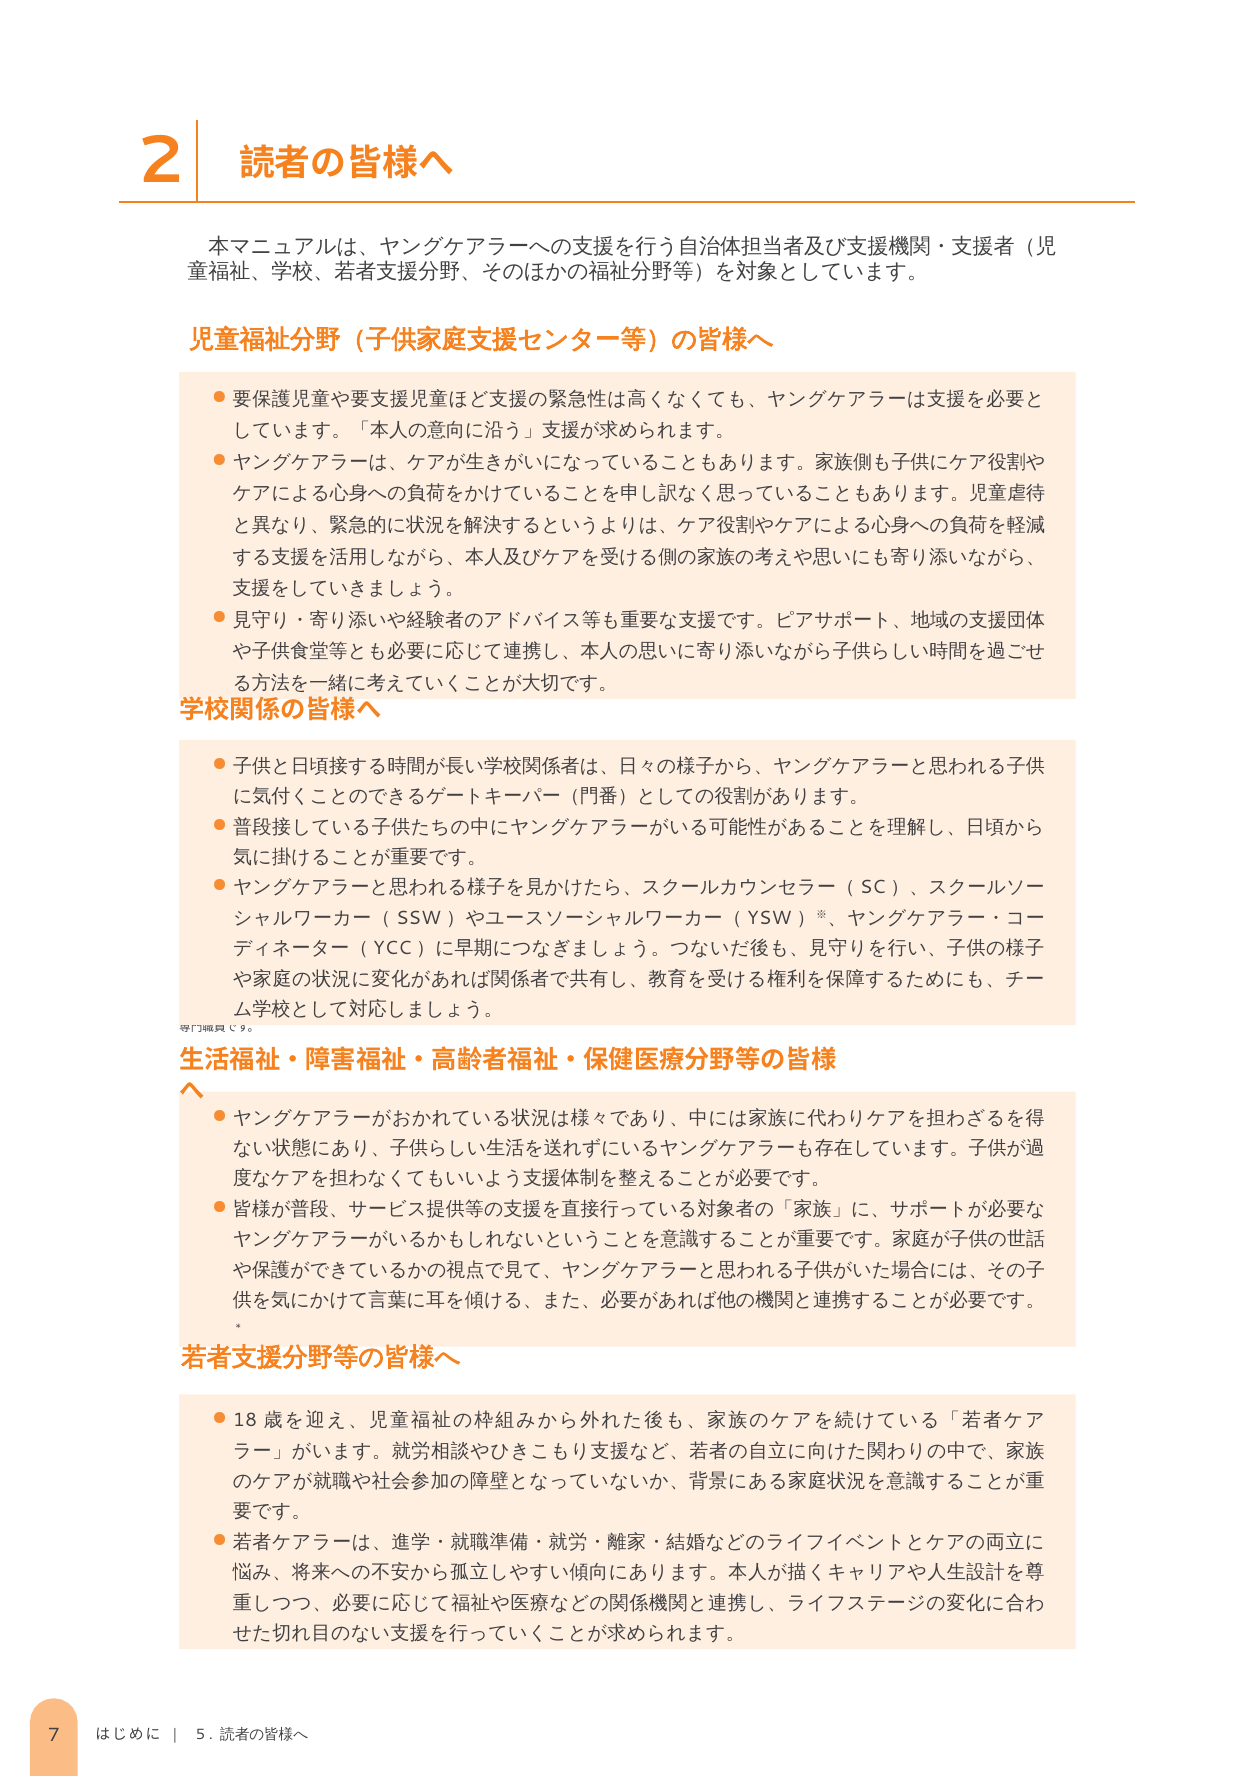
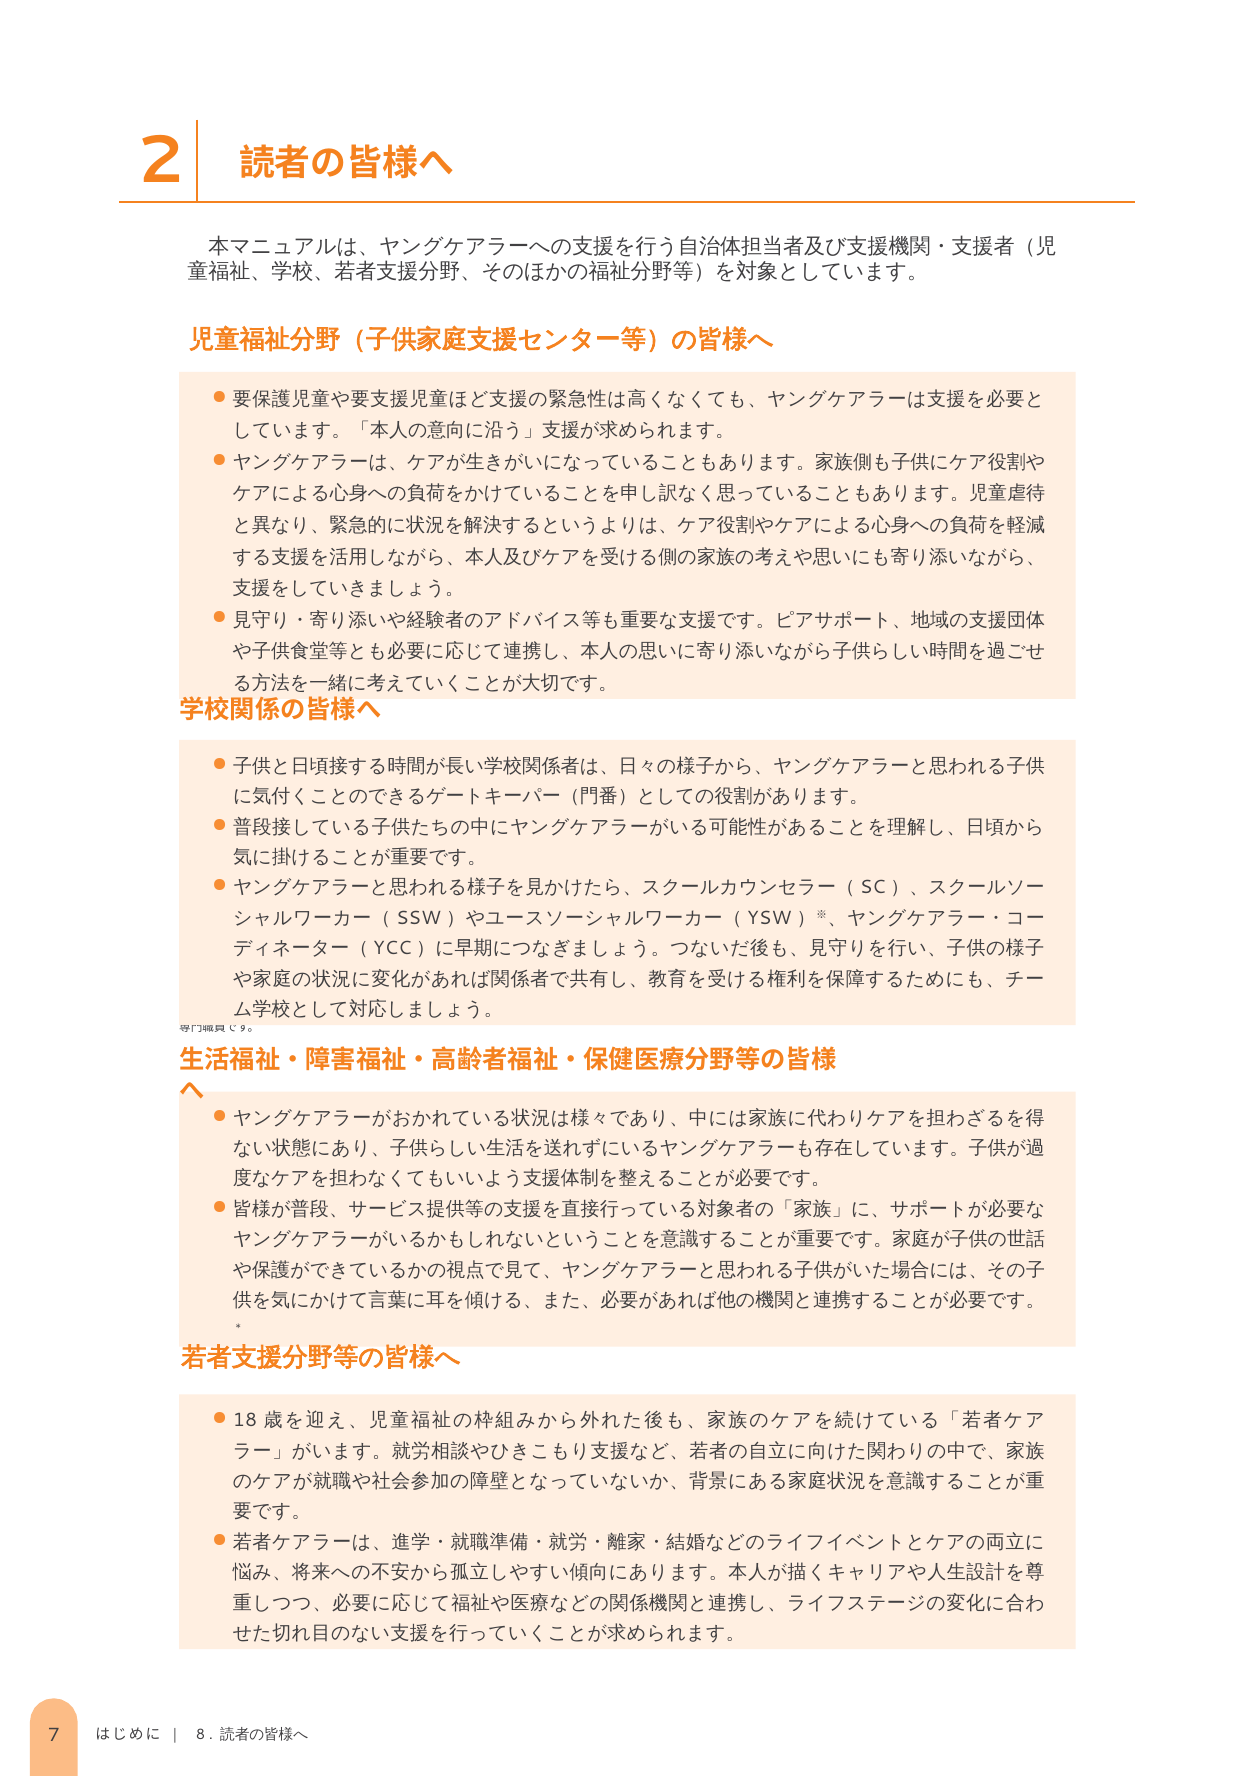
5: 5 -> 8
